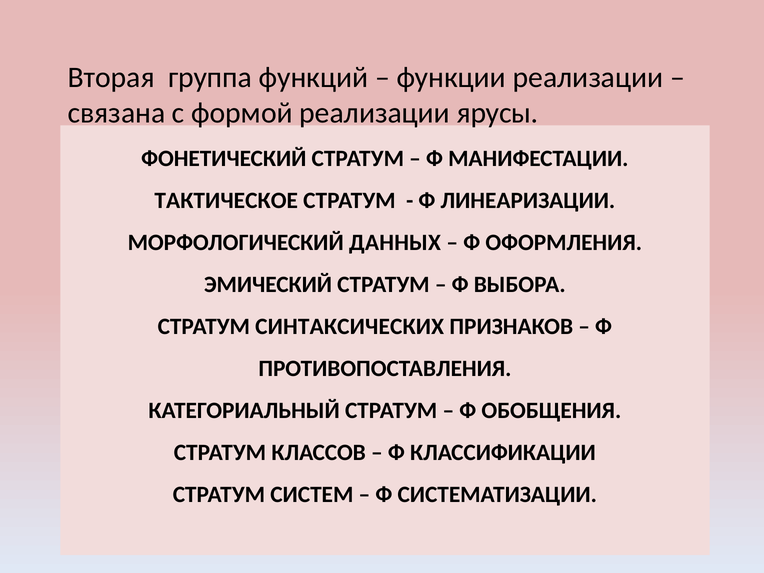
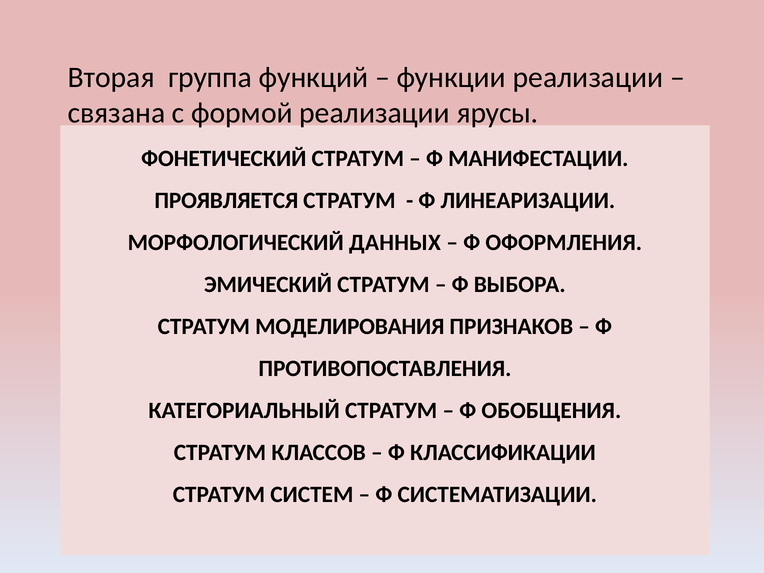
ТАКТИЧЕСКОЕ: ТАКТИЧЕСКОЕ -> ПРОЯВЛЯЕТСЯ
СИНТАКСИЧЕСКИХ: СИНТАКСИЧЕСКИХ -> МОДЕЛИРОВАНИЯ
